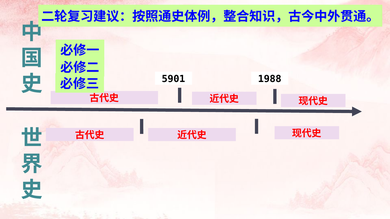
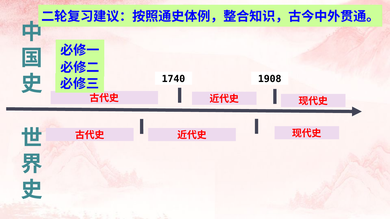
5901: 5901 -> 1740
1988: 1988 -> 1908
